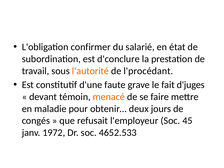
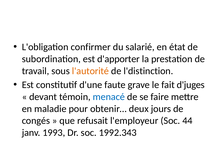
d'conclure: d'conclure -> d'apporter
l'procédant: l'procédant -> l'distinction
menacé colour: orange -> blue
45: 45 -> 44
1972: 1972 -> 1993
4652.533: 4652.533 -> 1992.343
